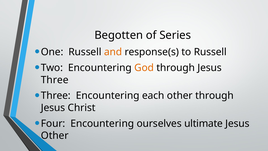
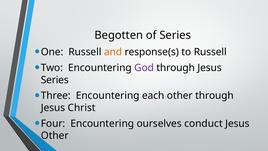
God colour: orange -> purple
Three at (55, 80): Three -> Series
ultimate: ultimate -> conduct
